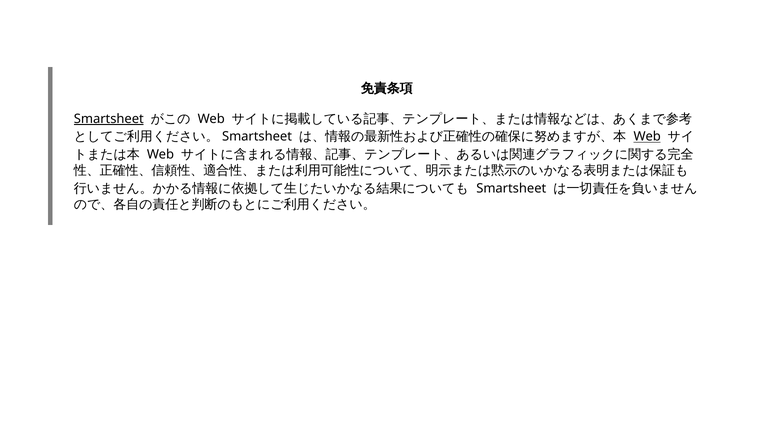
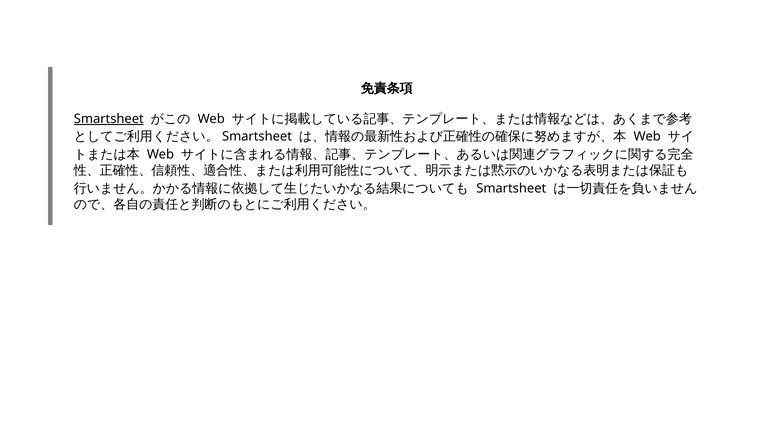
Web at (647, 137) underline: present -> none
